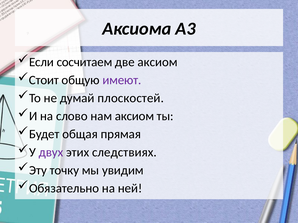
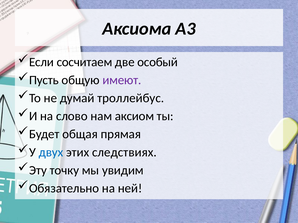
две аксиом: аксиом -> особый
Стоит: Стоит -> Пусть
плоскостей: плоскостей -> троллейбус
двух colour: purple -> blue
